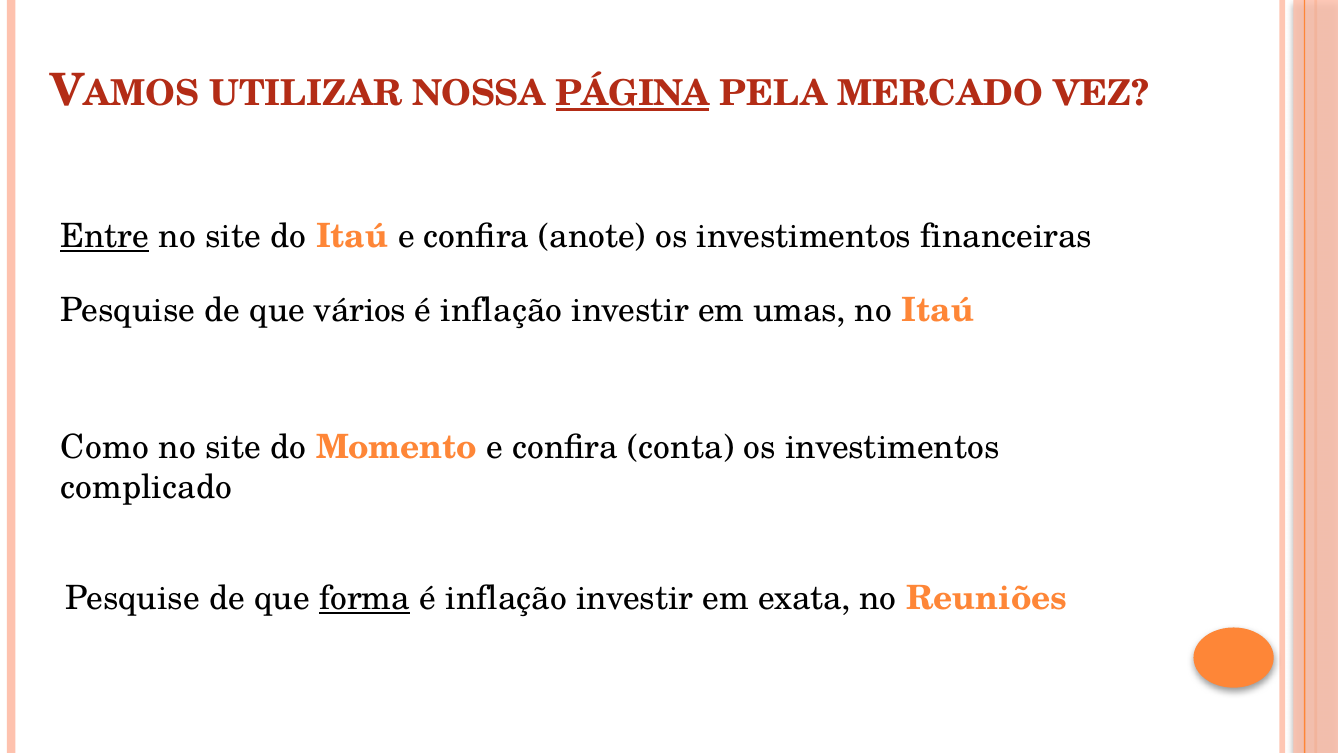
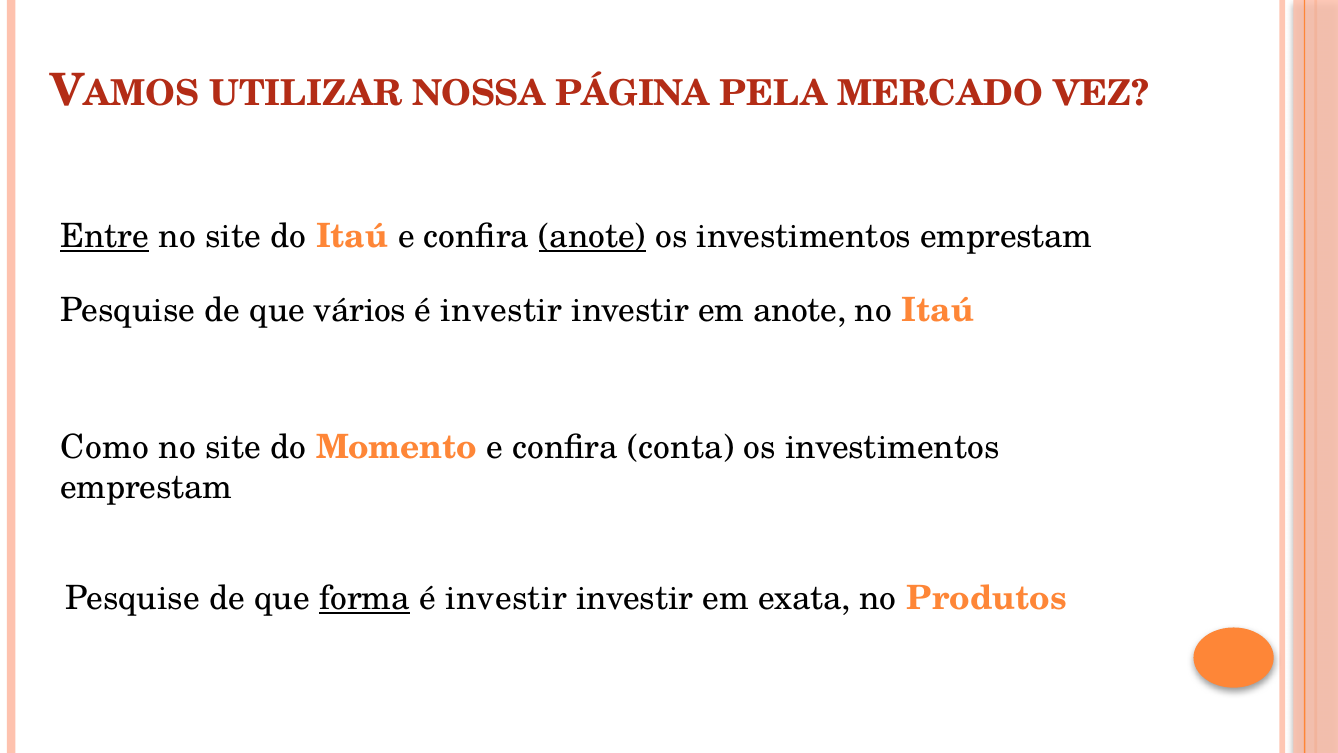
PÁGINA underline: present -> none
anote at (592, 237) underline: none -> present
financeiras at (1006, 237): financeiras -> emprestam
inflação at (502, 310): inflação -> investir
em umas: umas -> anote
complicado at (146, 488): complicado -> emprestam
inflação at (506, 598): inflação -> investir
Reuniões: Reuniões -> Produtos
